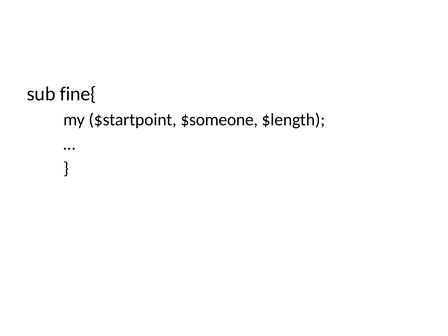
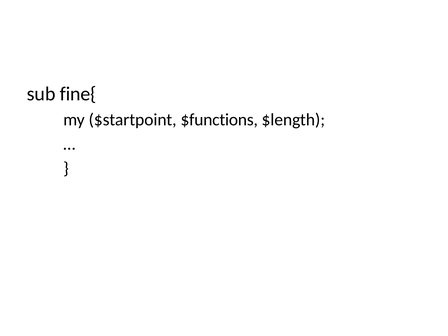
$someone: $someone -> $functions
